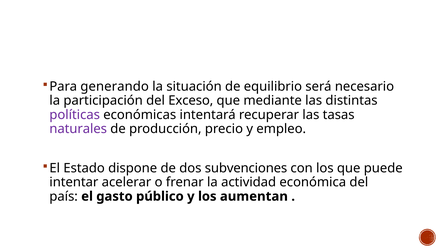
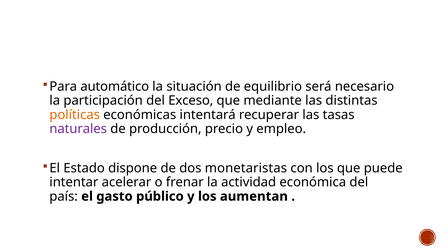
generando: generando -> automático
políticas colour: purple -> orange
subvenciones: subvenciones -> monetaristas
